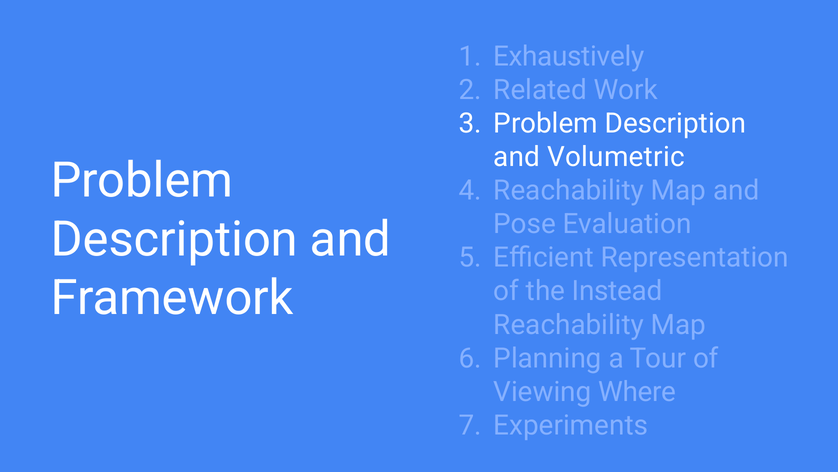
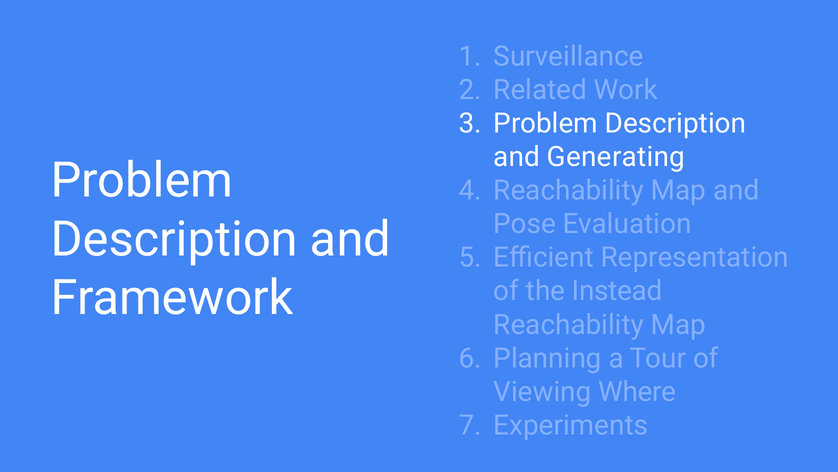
Exhaustively: Exhaustively -> Surveillance
Volumetric: Volumetric -> Generating
